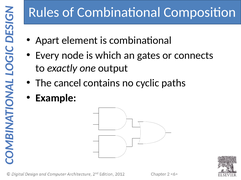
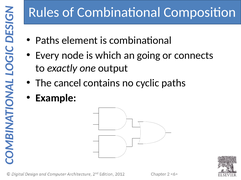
Apart at (47, 41): Apart -> Paths
gates: gates -> going
